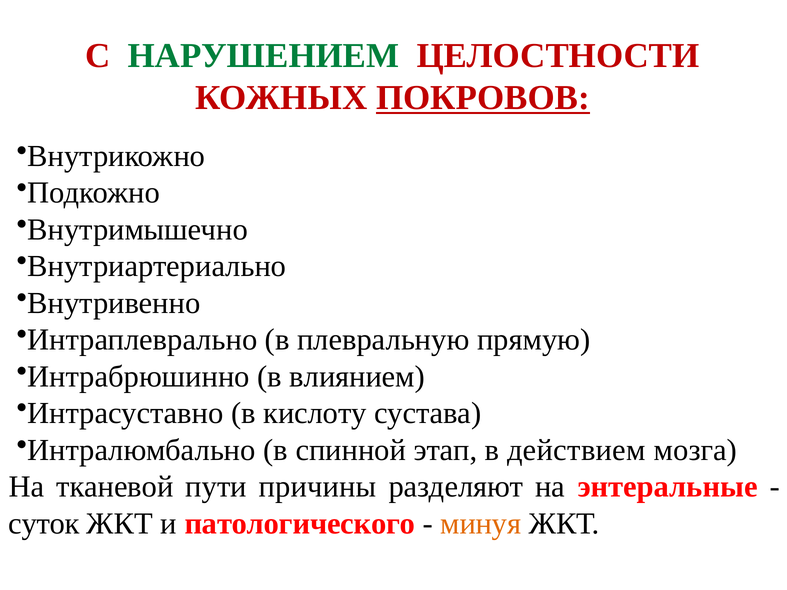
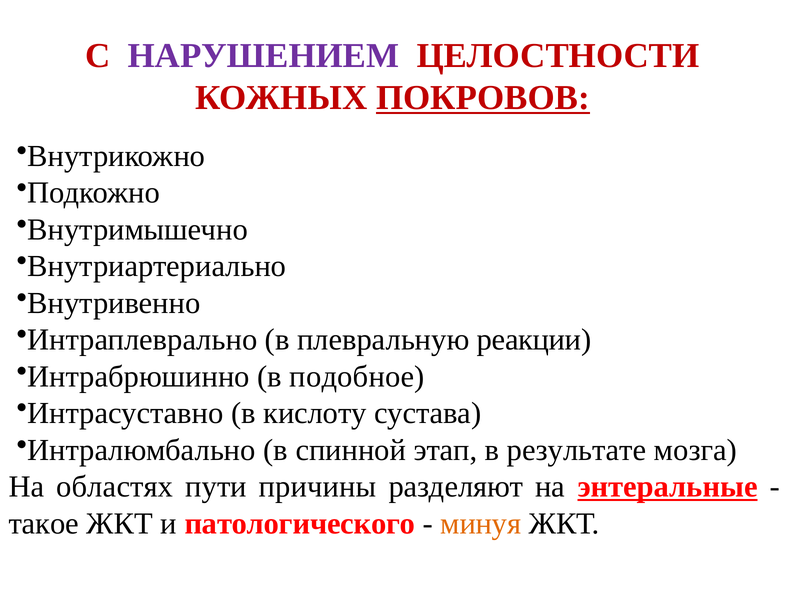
НАРУШЕНИЕМ colour: green -> purple
прямую: прямую -> реакции
влиянием: влиянием -> подобное
действием: действием -> результате
тканевой: тканевой -> областях
энтеральные underline: none -> present
суток: суток -> такое
